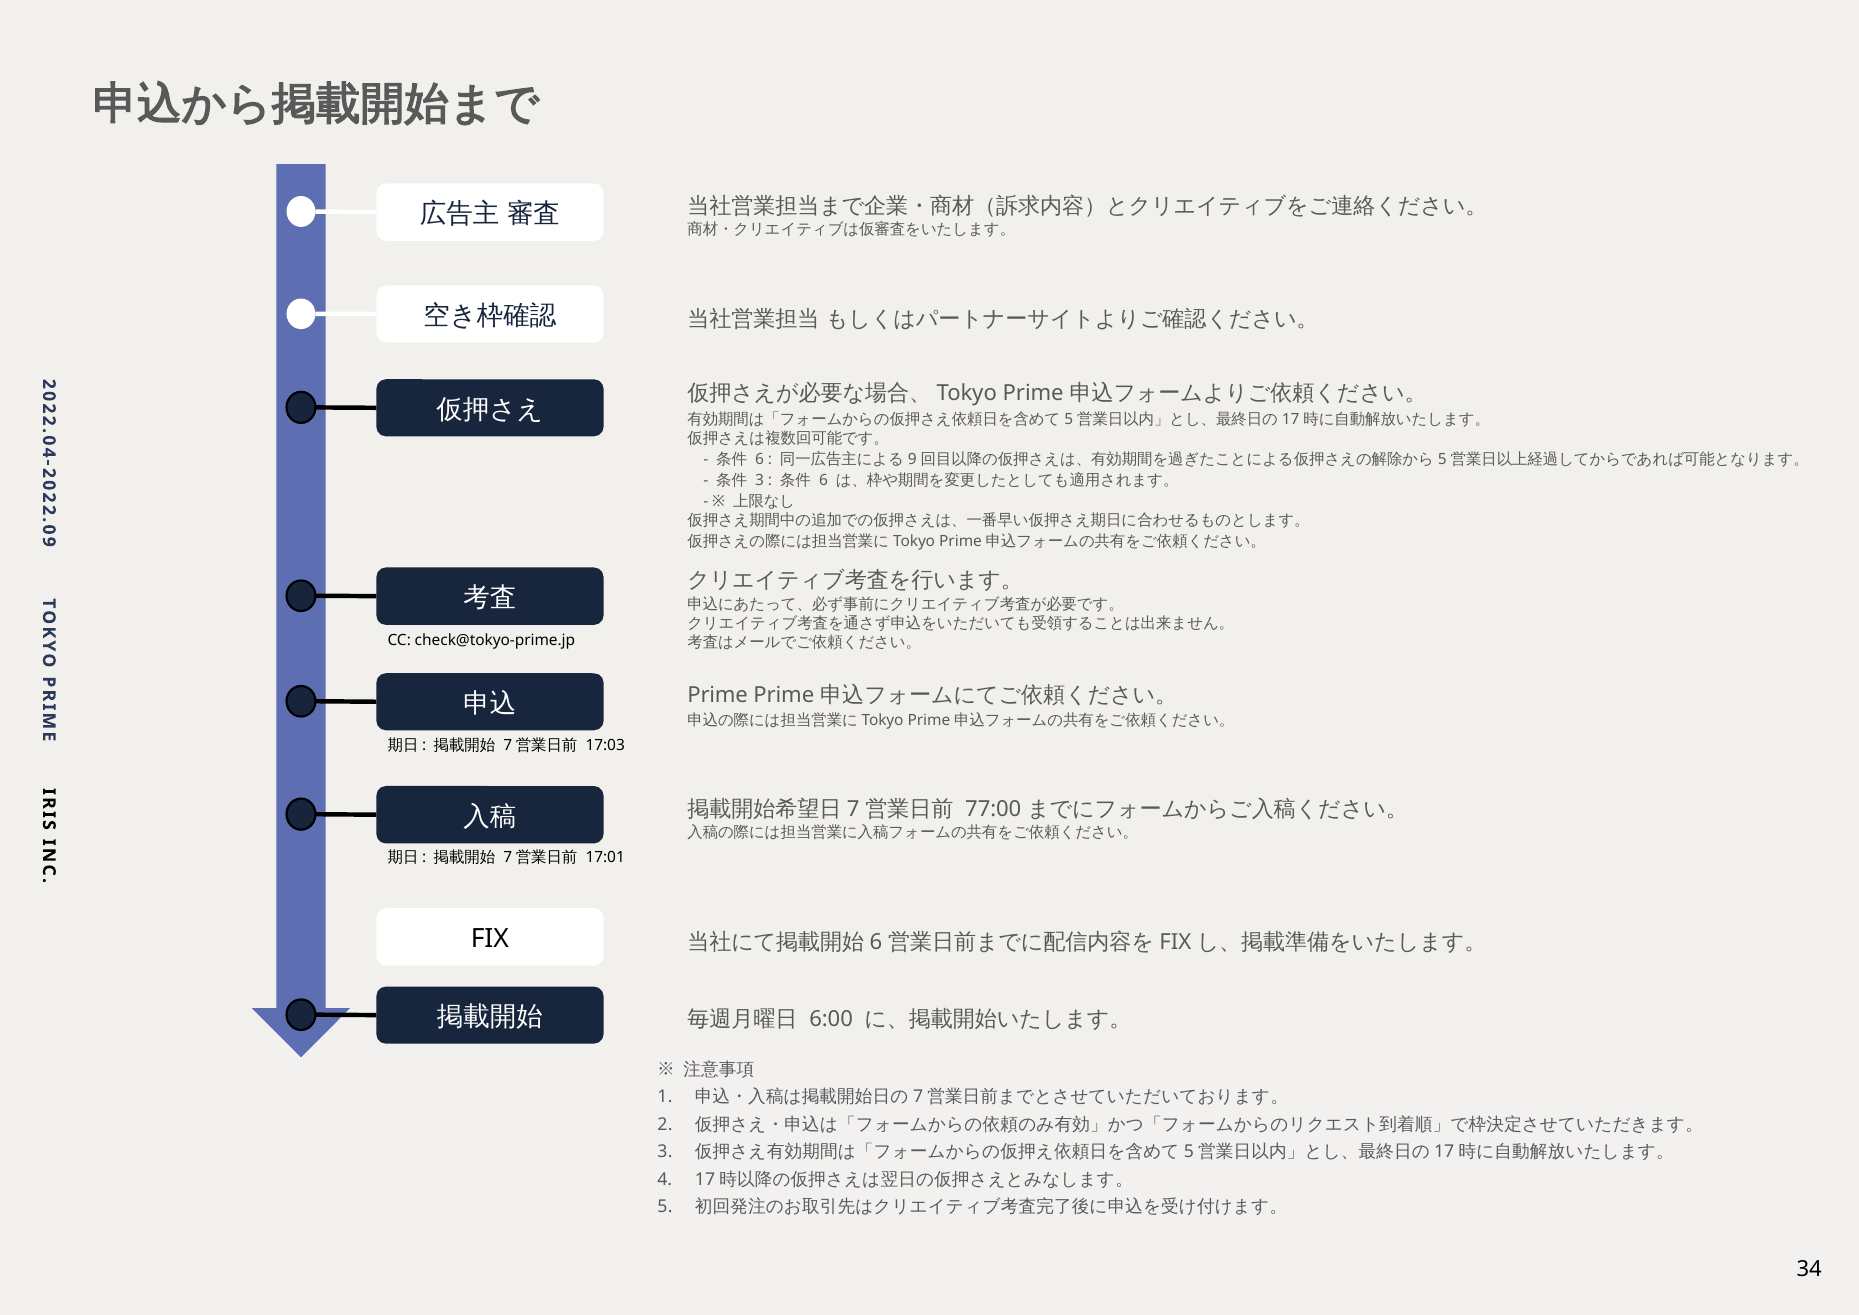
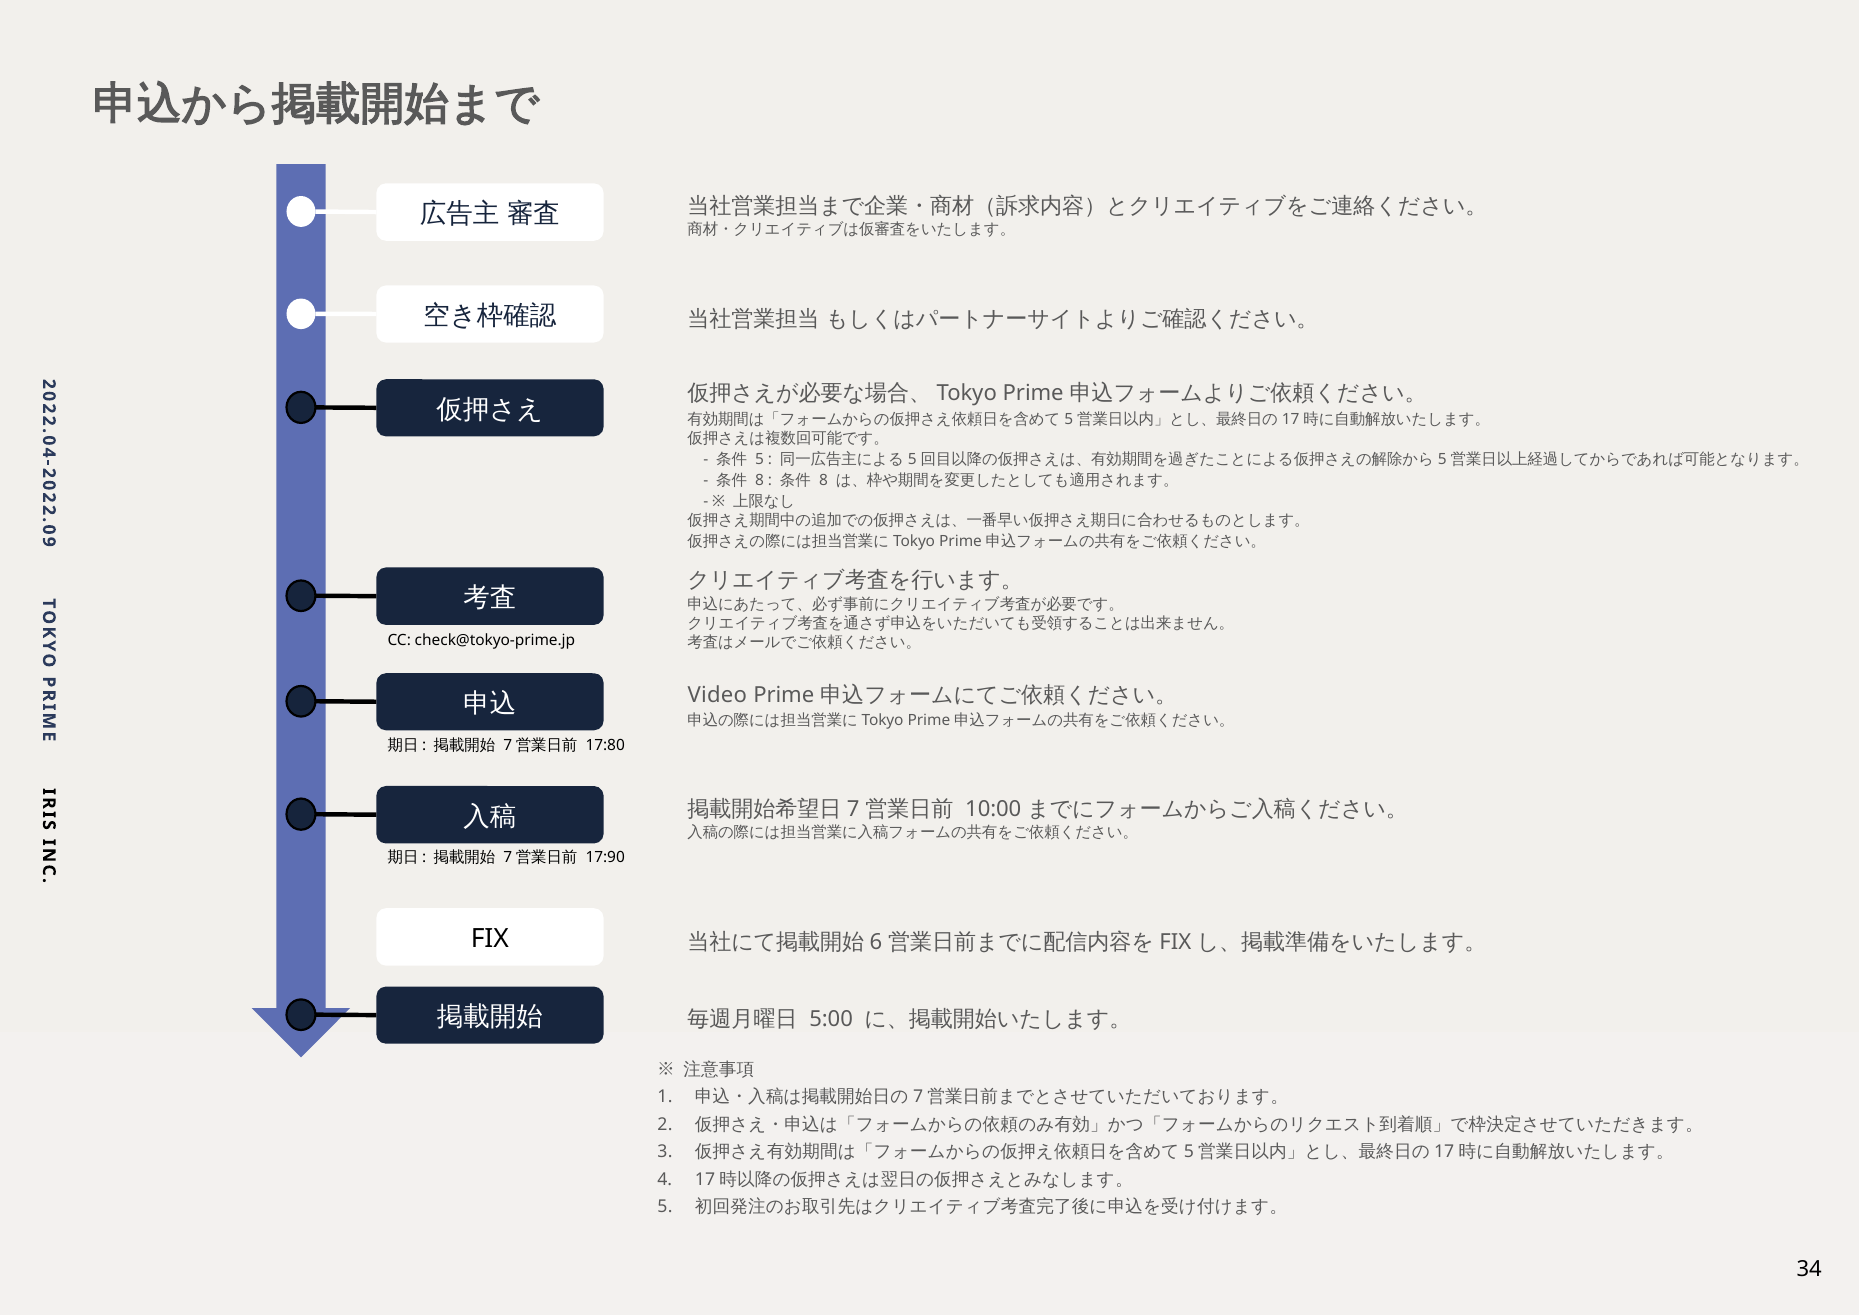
6 at (760, 459): 6 -> 5
9 at (912, 459): 9 -> 5
3 at (760, 480): 3 -> 8
6 at (823, 480): 6 -> 8
Prime at (718, 695): Prime -> Video
17:03: 17:03 -> 17:80
77:00: 77:00 -> 10:00
17:01: 17:01 -> 17:90
6:00: 6:00 -> 5:00
